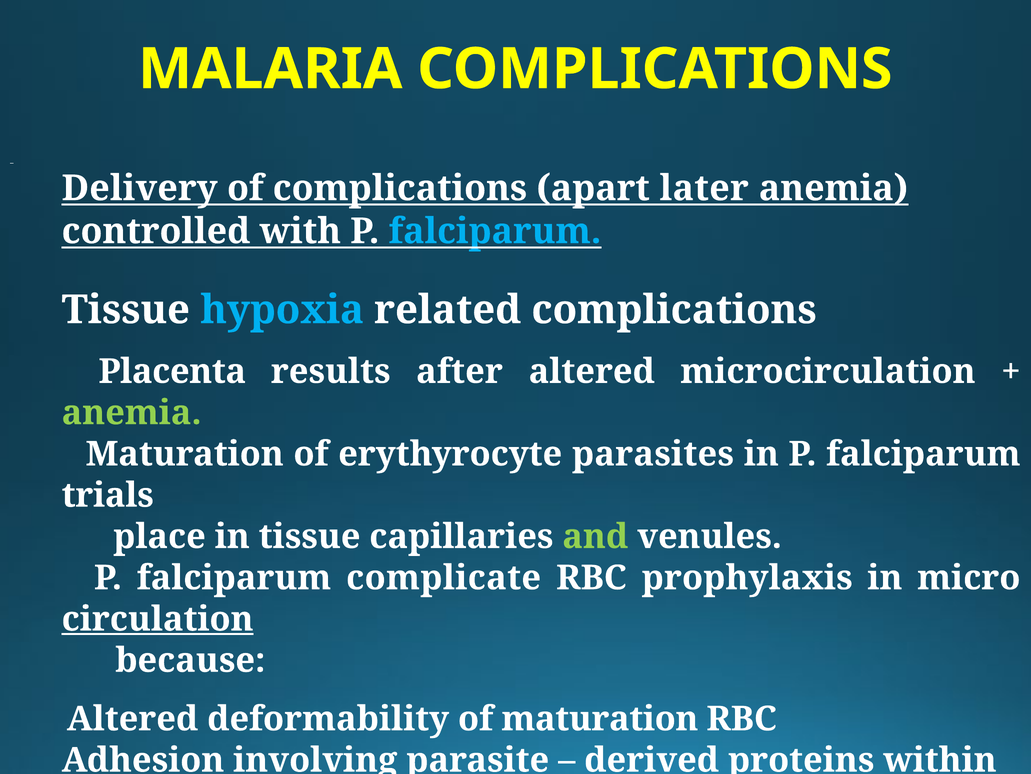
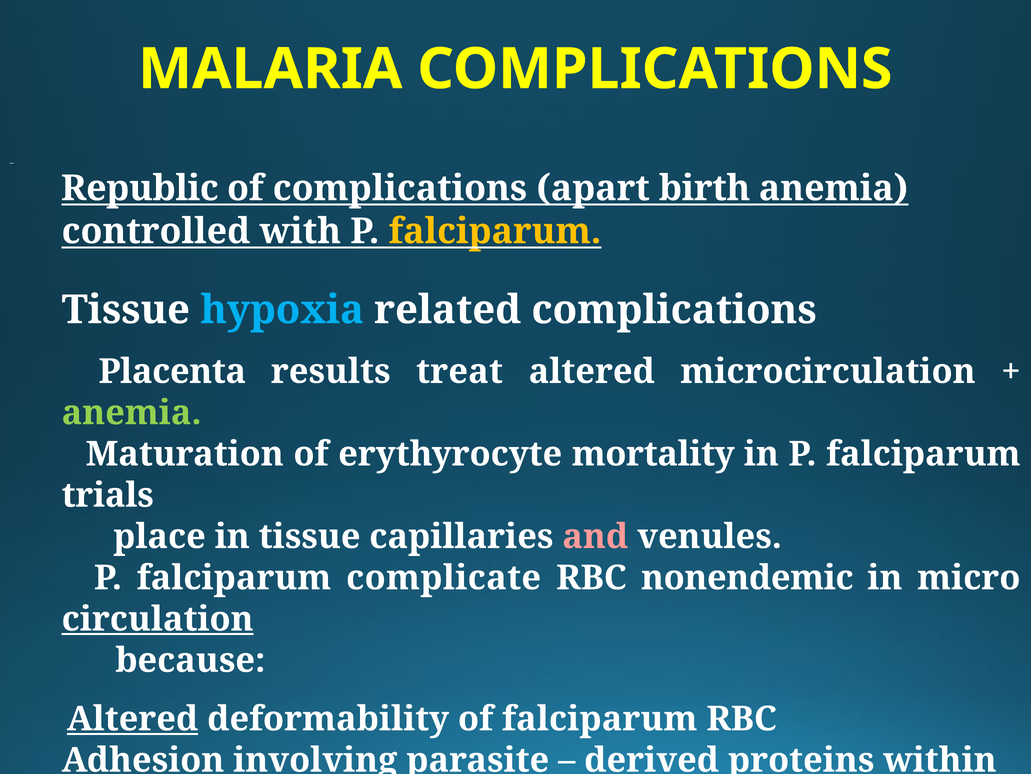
Delivery: Delivery -> Republic
later: later -> birth
falciparum at (495, 231) colour: light blue -> yellow
after: after -> treat
parasites: parasites -> mortality
and at (595, 536) colour: light green -> pink
prophylaxis: prophylaxis -> nonendemic
Altered at (133, 718) underline: none -> present
of maturation: maturation -> falciparum
